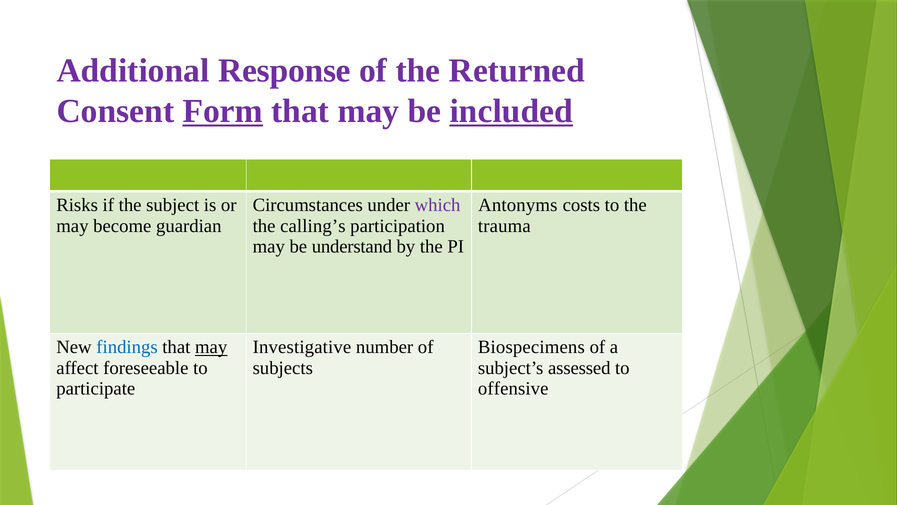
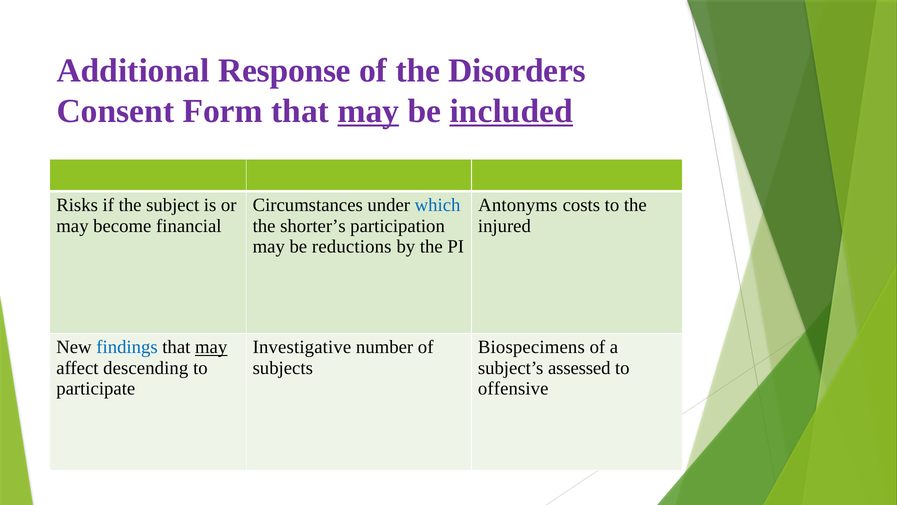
Returned: Returned -> Disorders
Form underline: present -> none
may at (368, 111) underline: none -> present
which colour: purple -> blue
guardian: guardian -> financial
calling’s: calling’s -> shorter’s
trauma: trauma -> injured
understand: understand -> reductions
foreseeable: foreseeable -> descending
